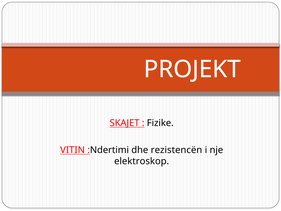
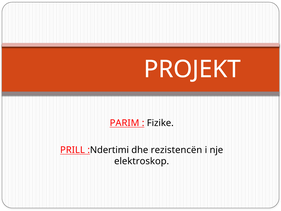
SKAJET: SKAJET -> PARIM
VITIN: VITIN -> PRILL
